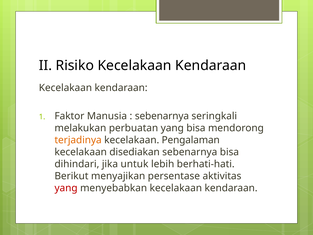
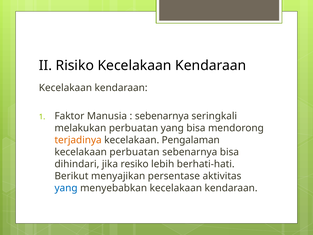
kecelakaan disediakan: disediakan -> perbuatan
untuk: untuk -> resiko
yang at (66, 188) colour: red -> blue
